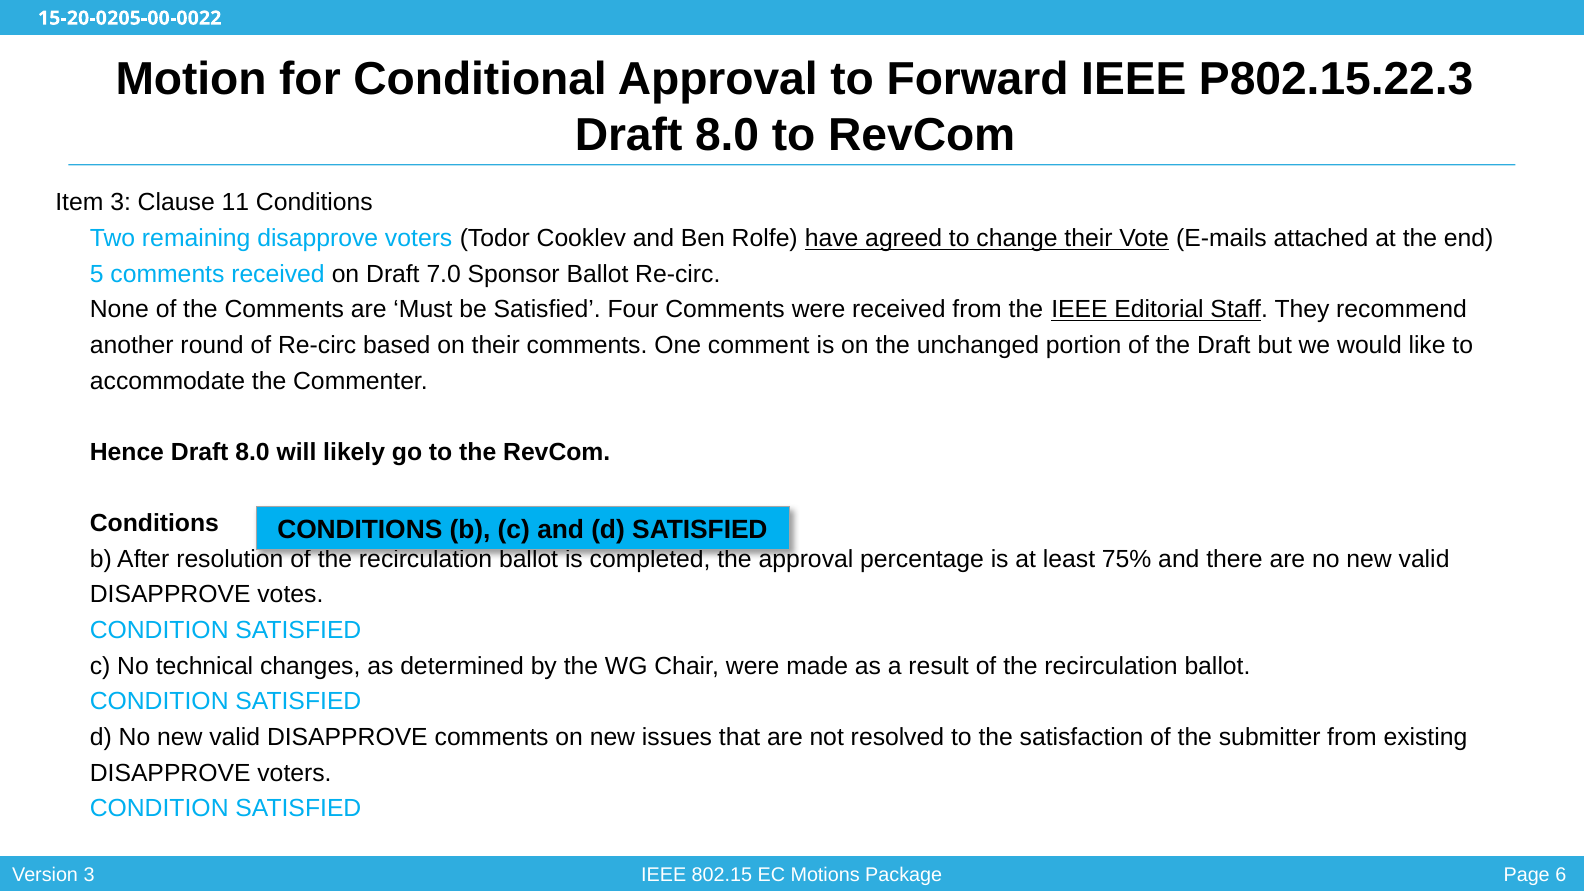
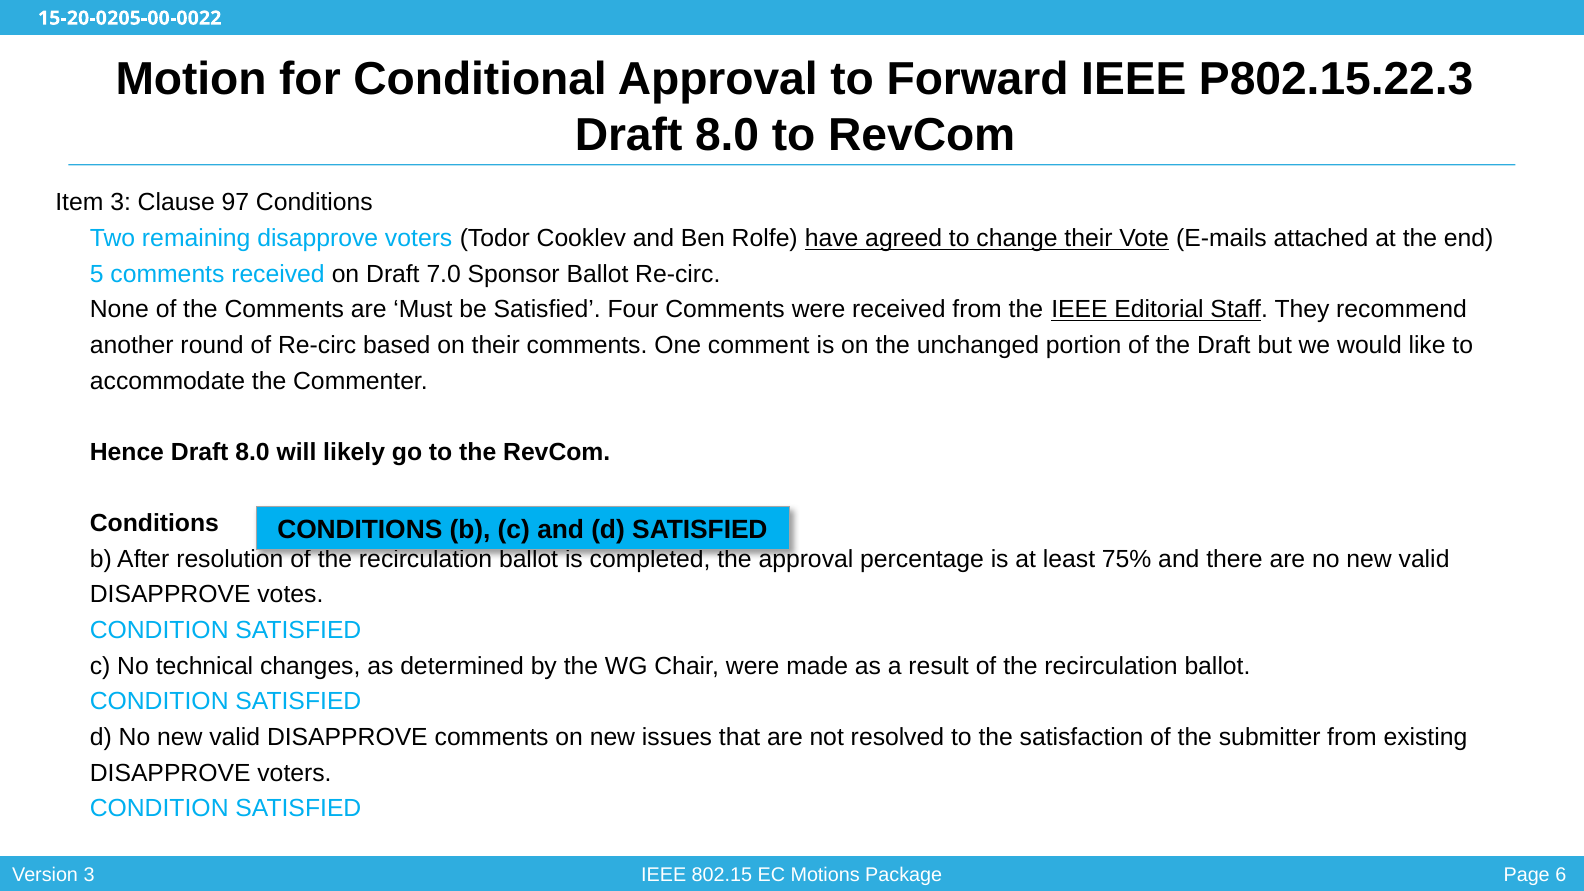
11: 11 -> 97
